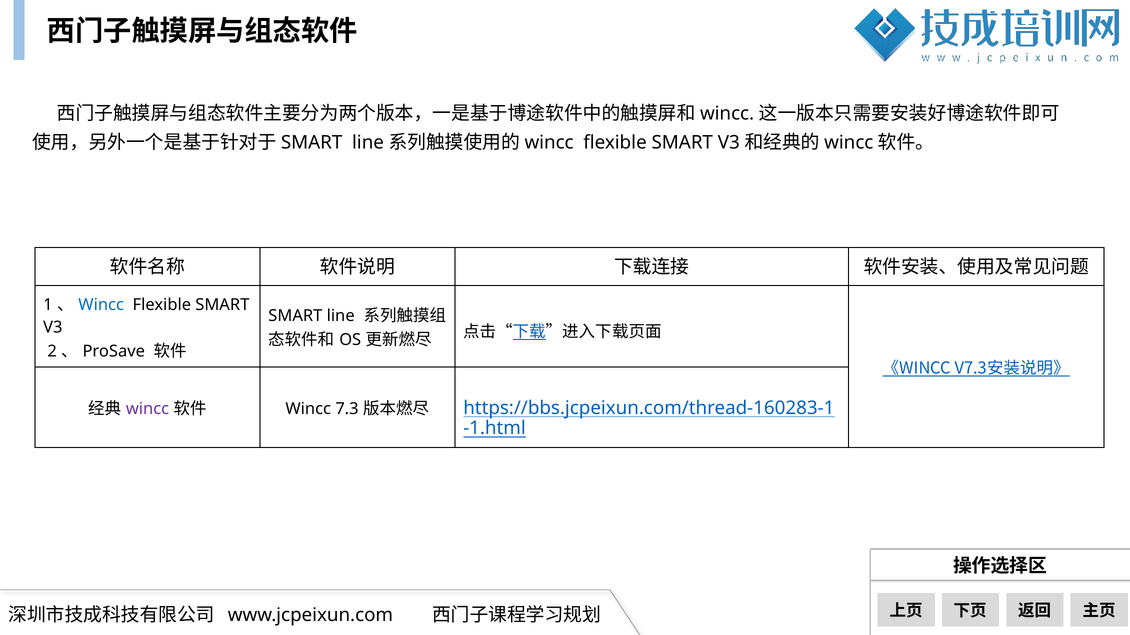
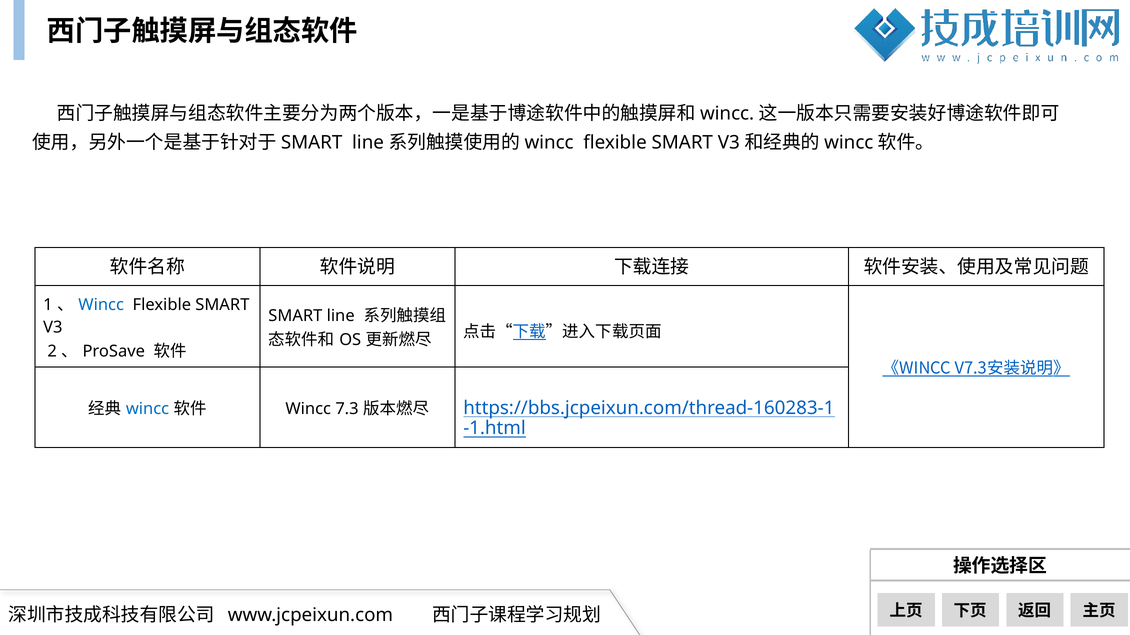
wincc at (147, 409) colour: purple -> blue
